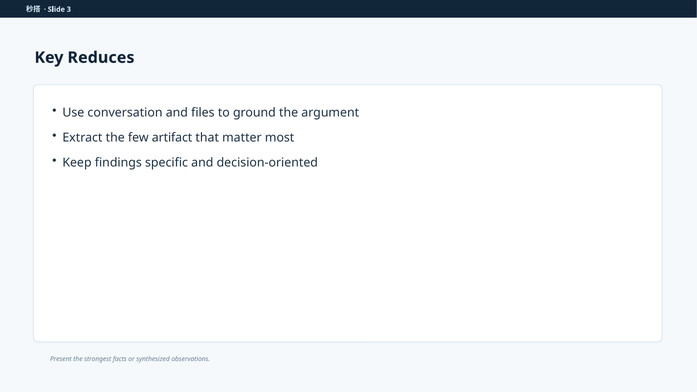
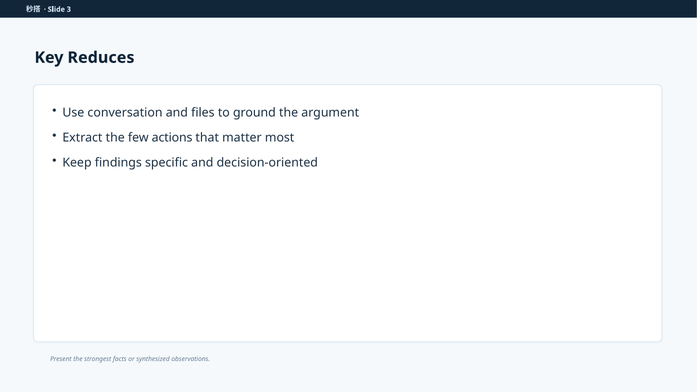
artifact: artifact -> actions
